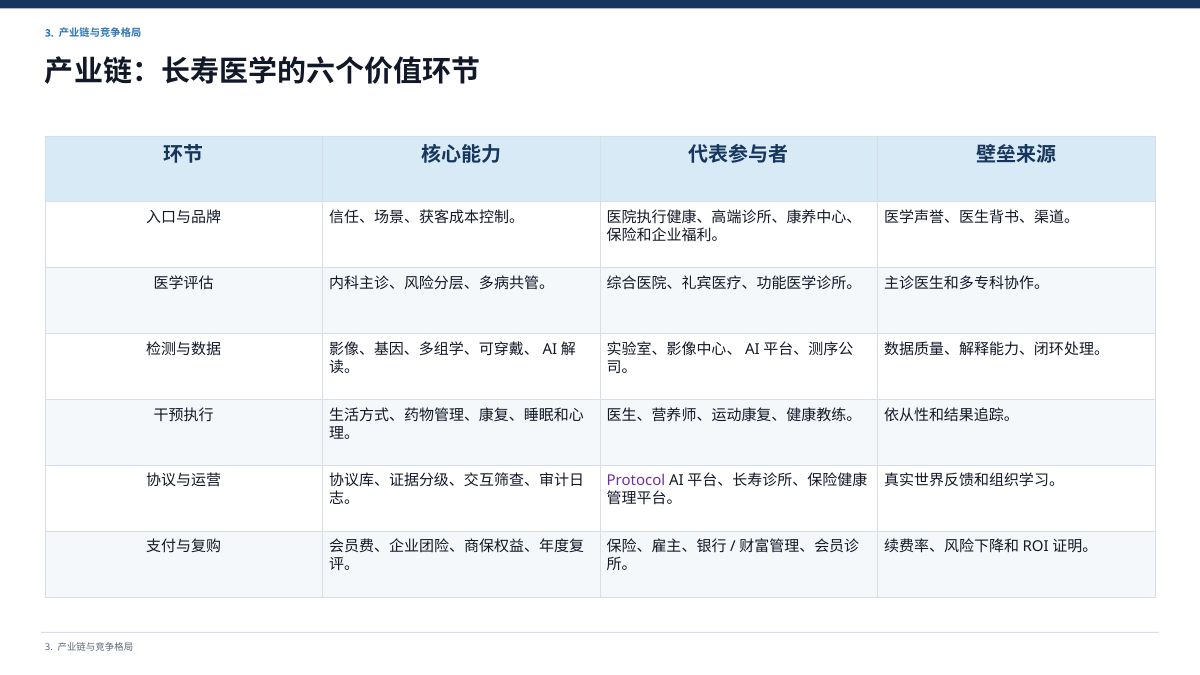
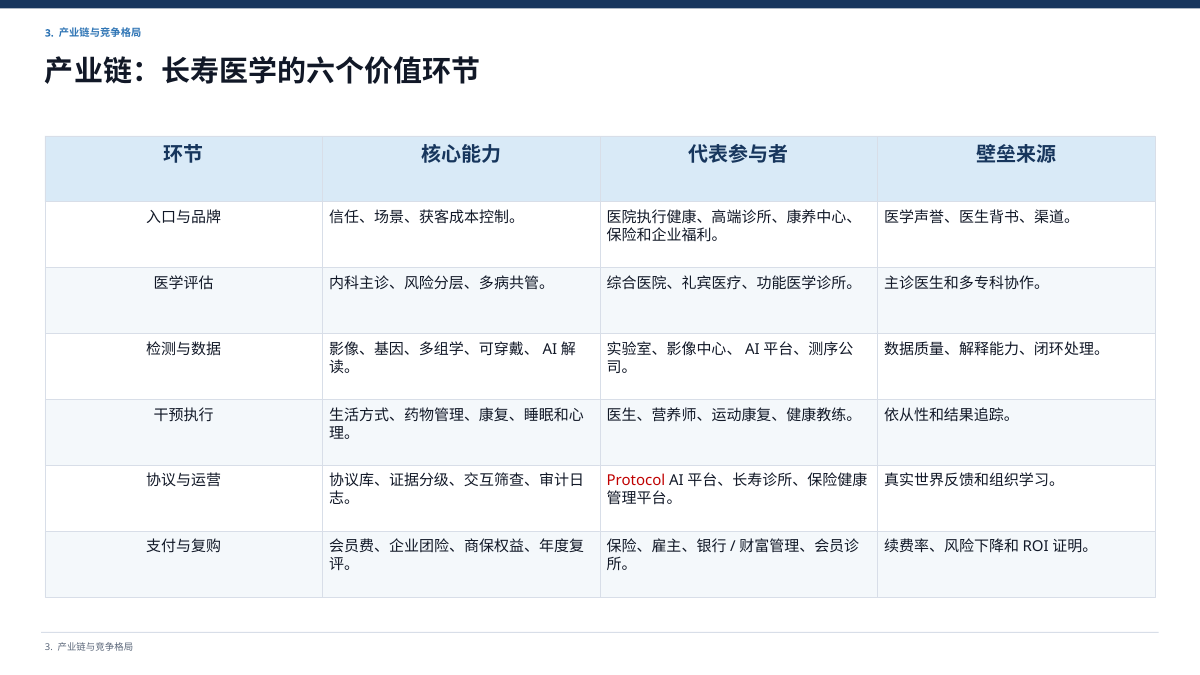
Protocol colour: purple -> red
